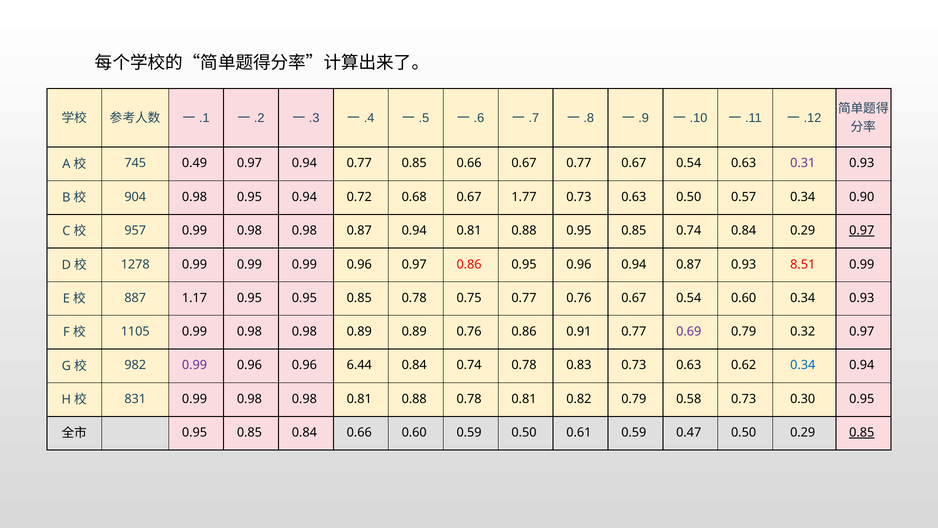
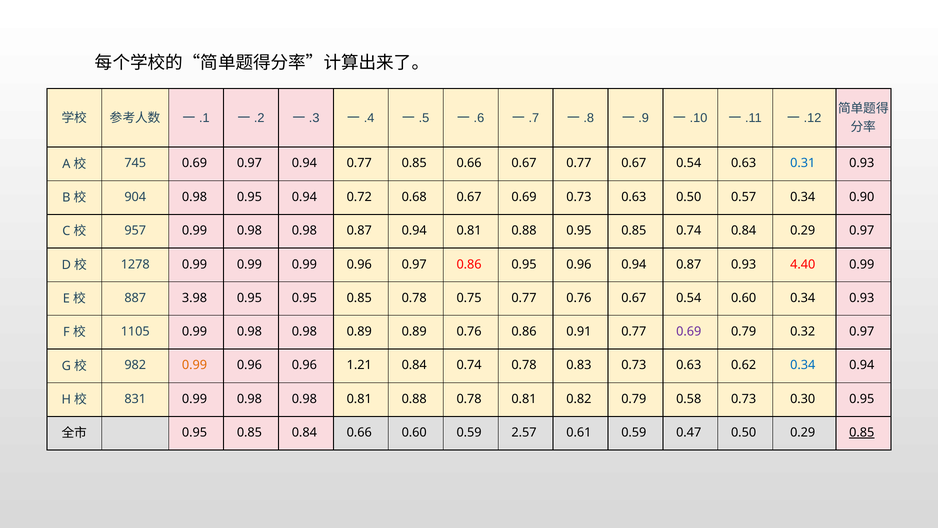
745 0.49: 0.49 -> 0.69
0.31 colour: purple -> blue
0.67 1.77: 1.77 -> 0.69
0.97 at (862, 230) underline: present -> none
8.51: 8.51 -> 4.40
1.17: 1.17 -> 3.98
0.99 at (195, 365) colour: purple -> orange
6.44: 6.44 -> 1.21
0.59 0.50: 0.50 -> 2.57
